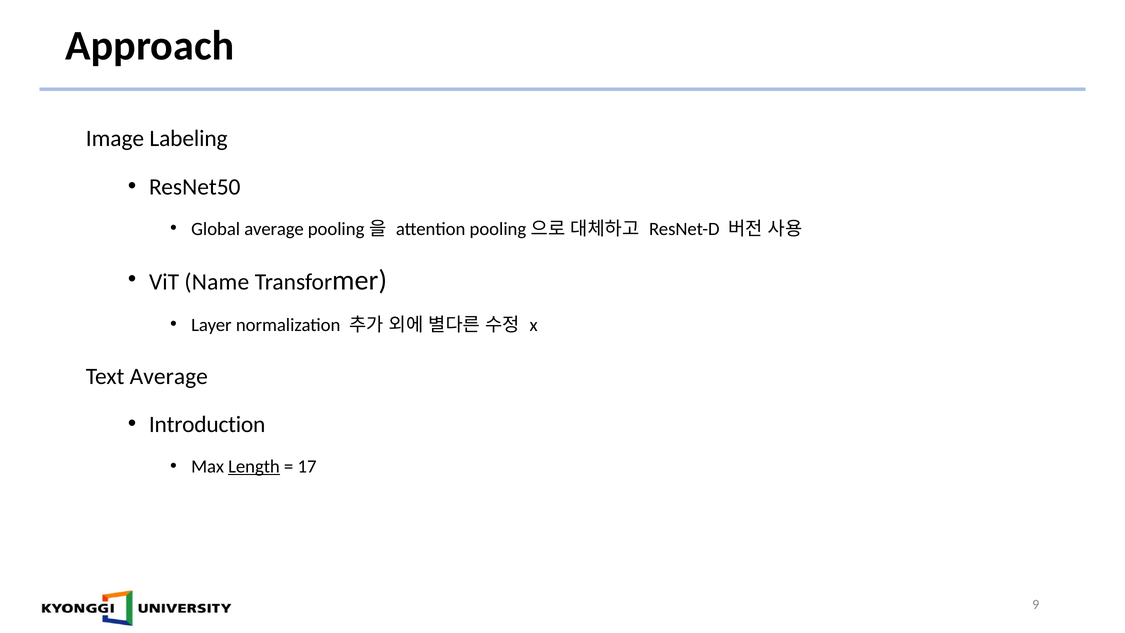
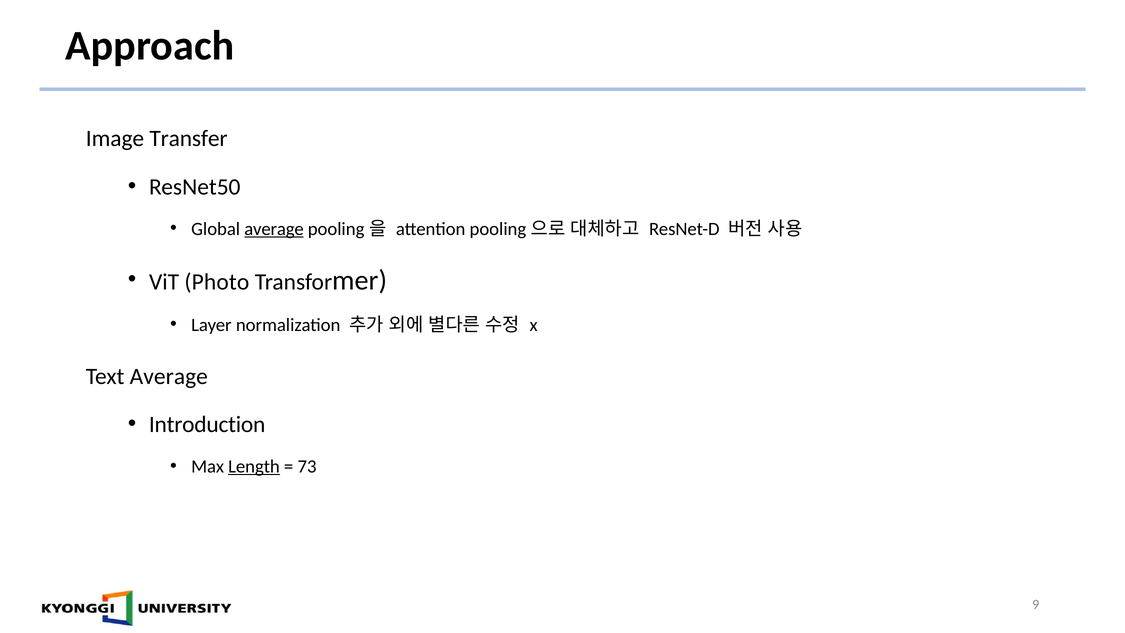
Labeling: Labeling -> Transfer
average at (274, 229) underline: none -> present
Name: Name -> Photo
17: 17 -> 73
